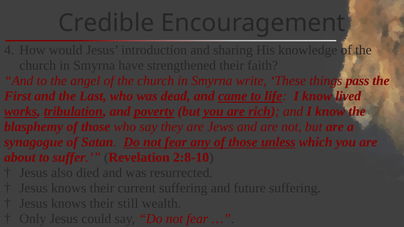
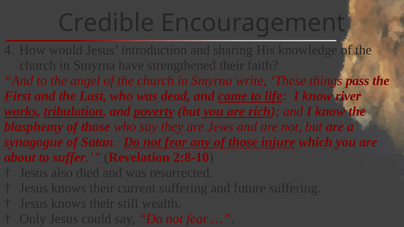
lived: lived -> river
unless: unless -> injure
